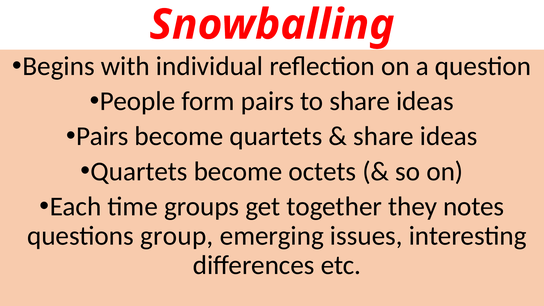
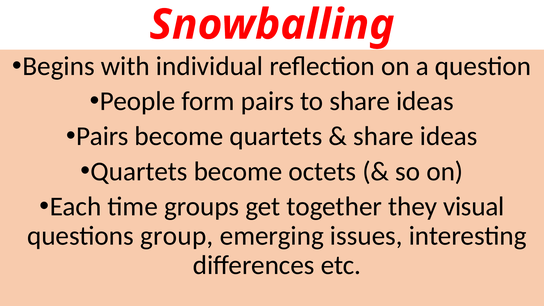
notes: notes -> visual
